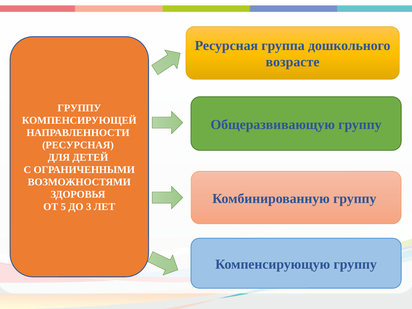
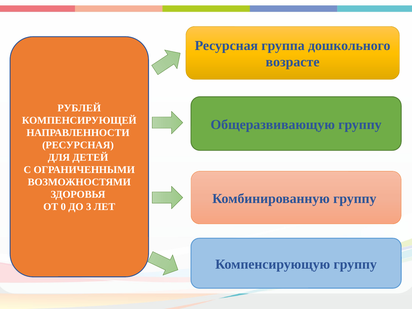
ГРУППУ at (79, 108): ГРУППУ -> РУБЛЕЙ
5: 5 -> 0
